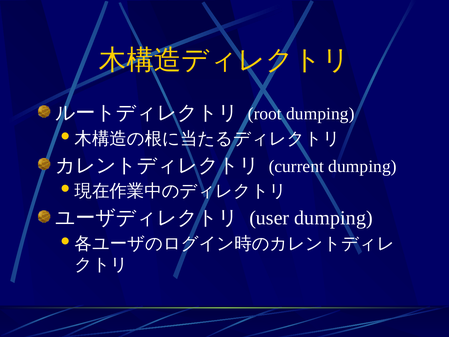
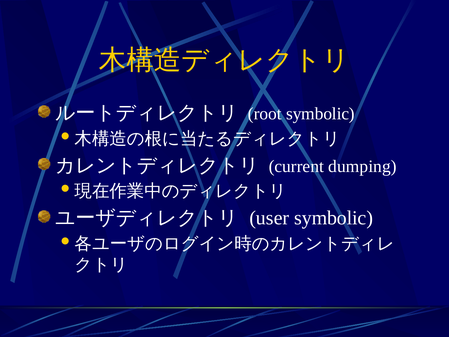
root dumping: dumping -> symbolic
user dumping: dumping -> symbolic
